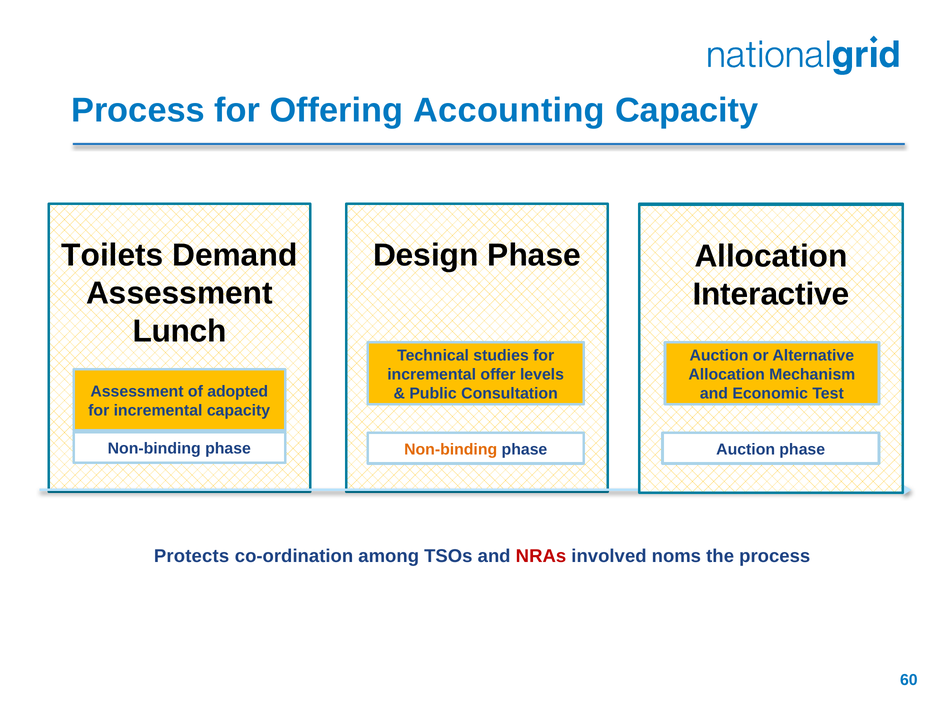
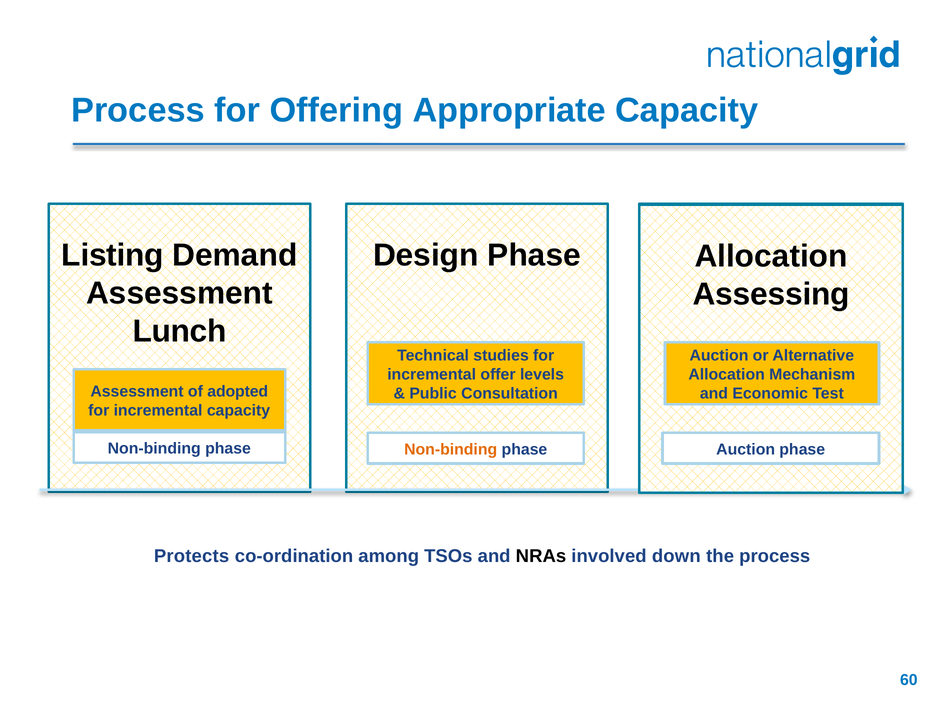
Accounting: Accounting -> Appropriate
Toilets: Toilets -> Listing
Interactive: Interactive -> Assessing
NRAs colour: red -> black
noms: noms -> down
